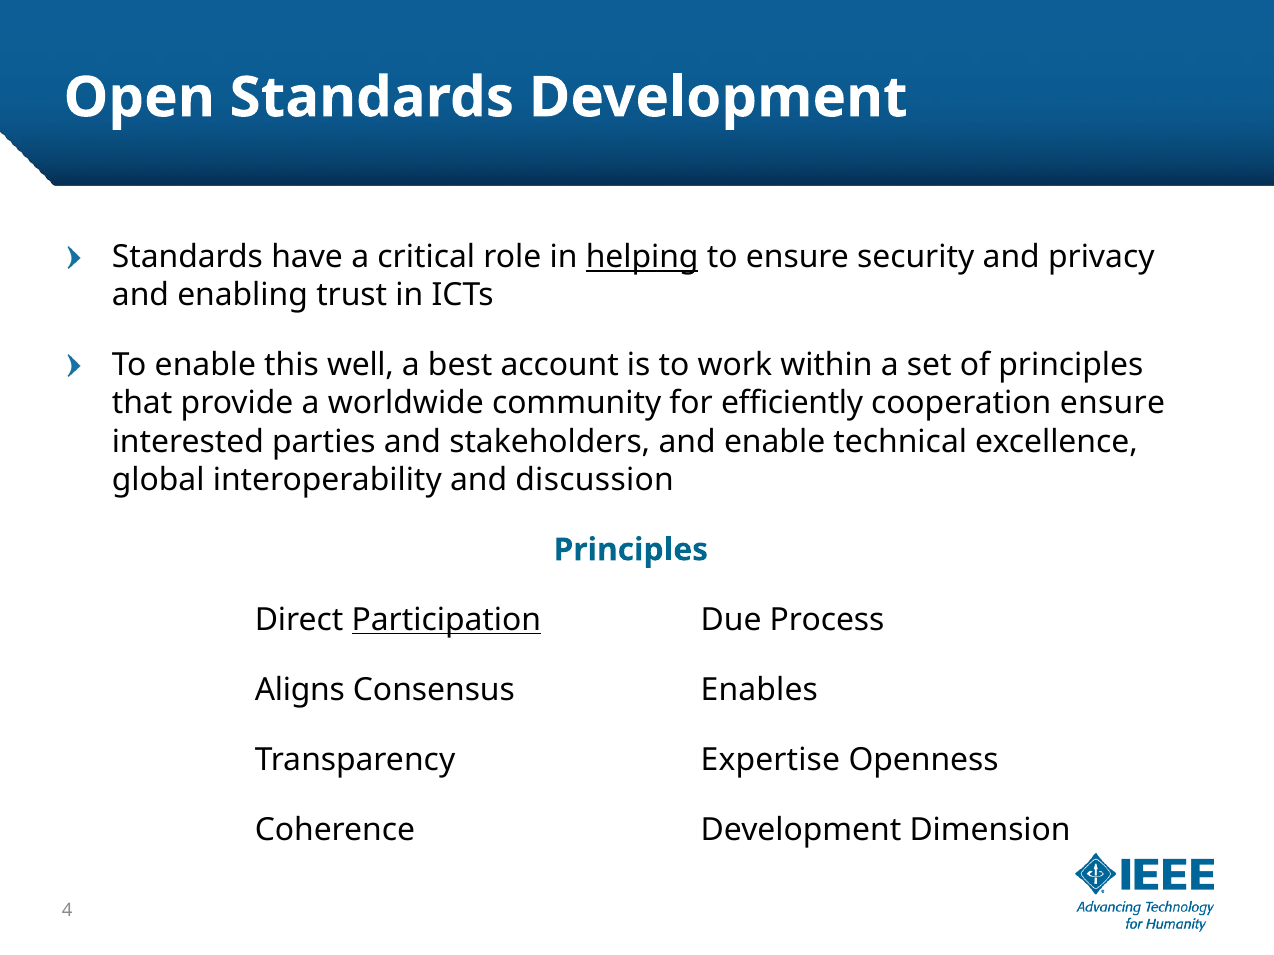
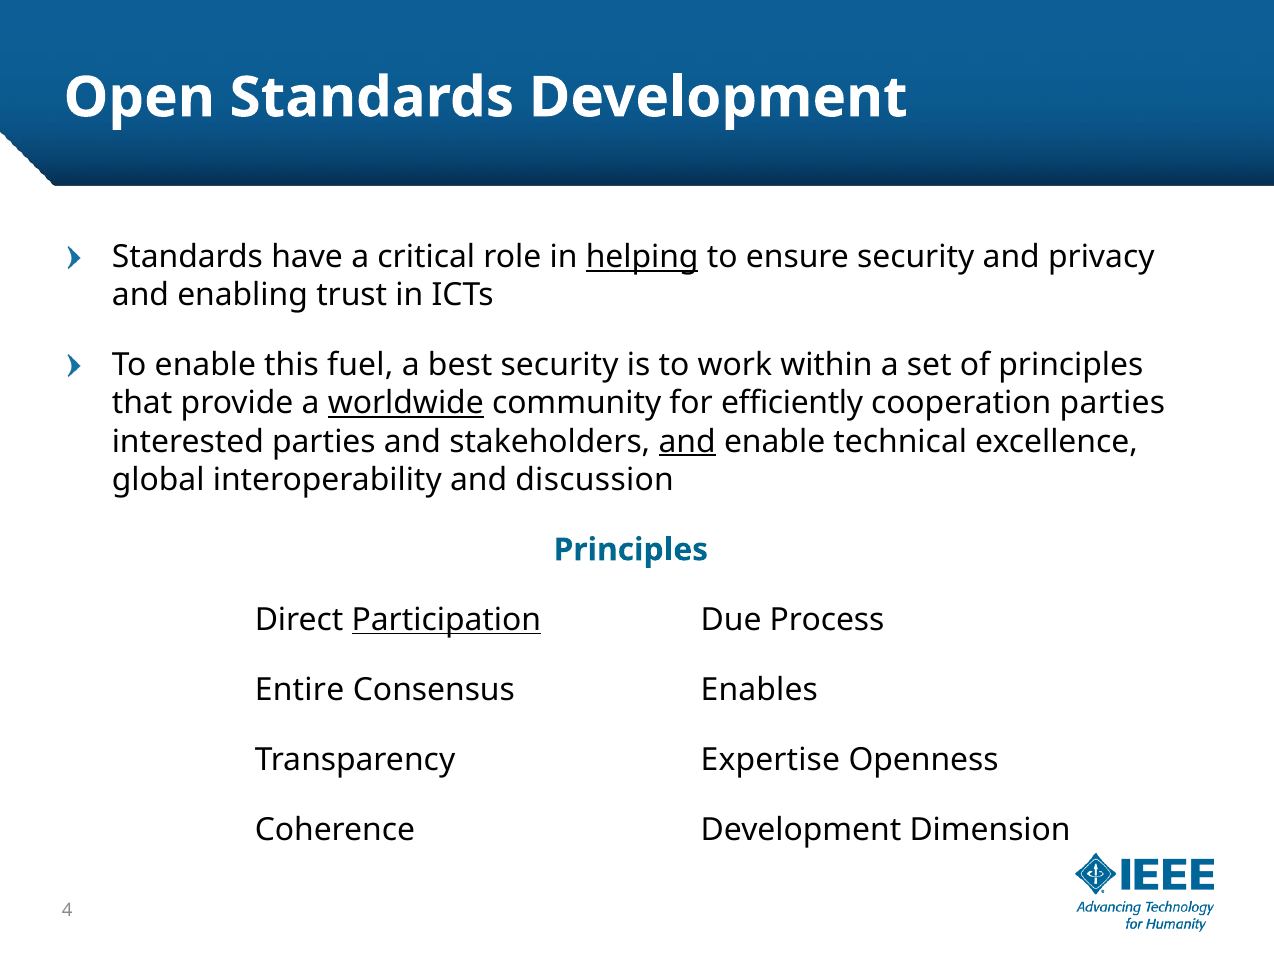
well: well -> fuel
best account: account -> security
worldwide underline: none -> present
cooperation ensure: ensure -> parties
and at (687, 442) underline: none -> present
Aligns: Aligns -> Entire
